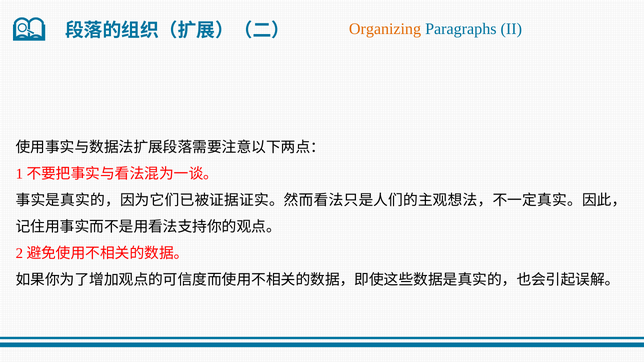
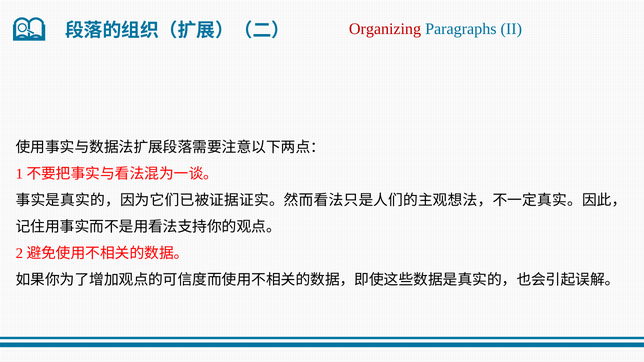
Organizing colour: orange -> red
